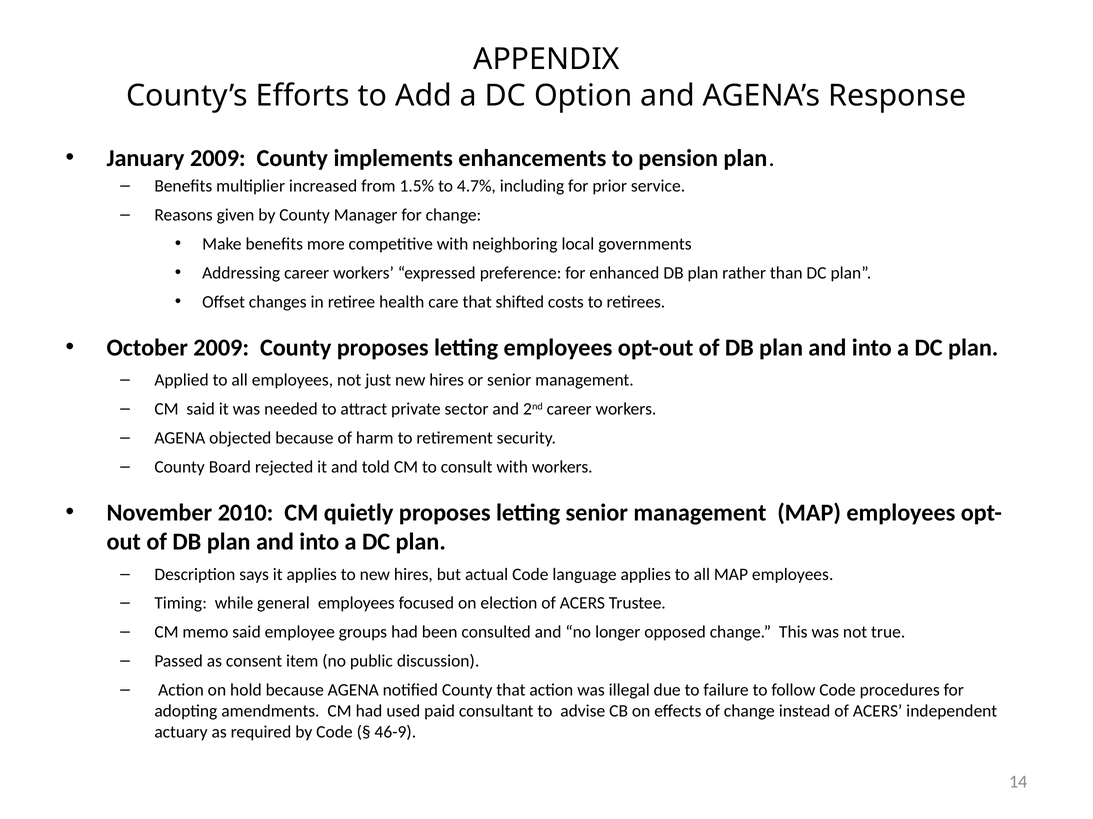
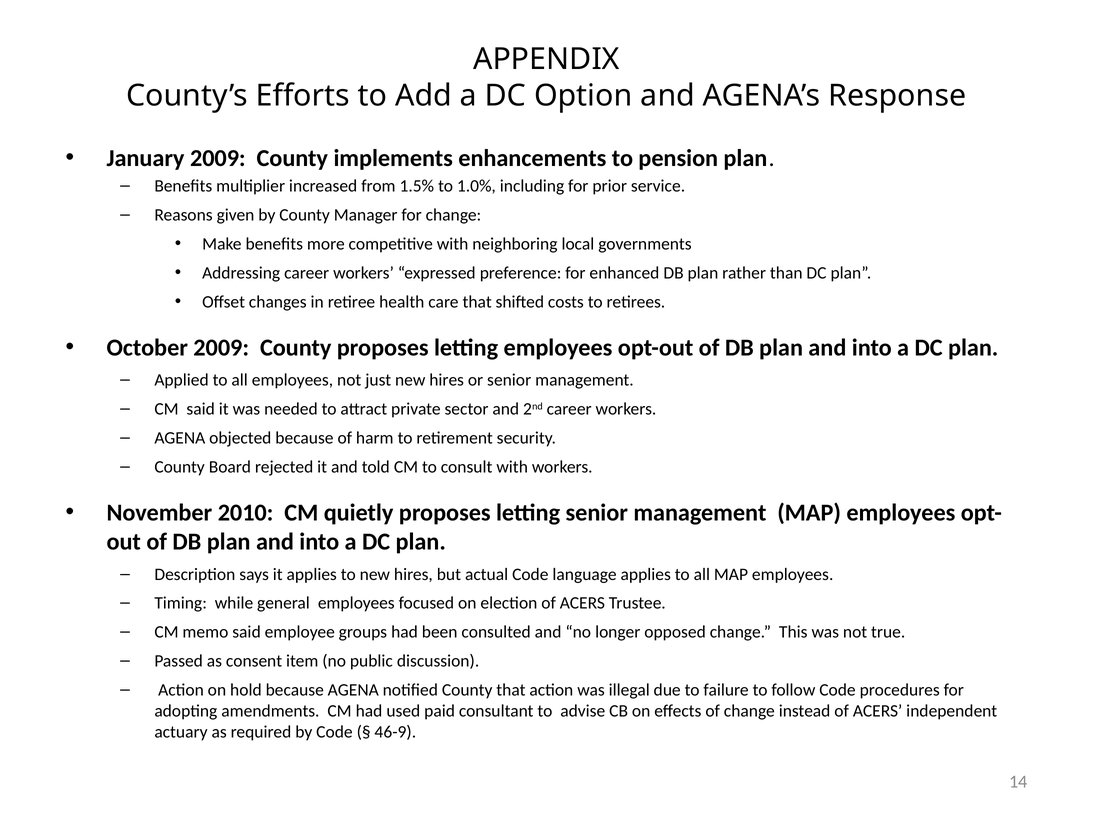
4.7%: 4.7% -> 1.0%
